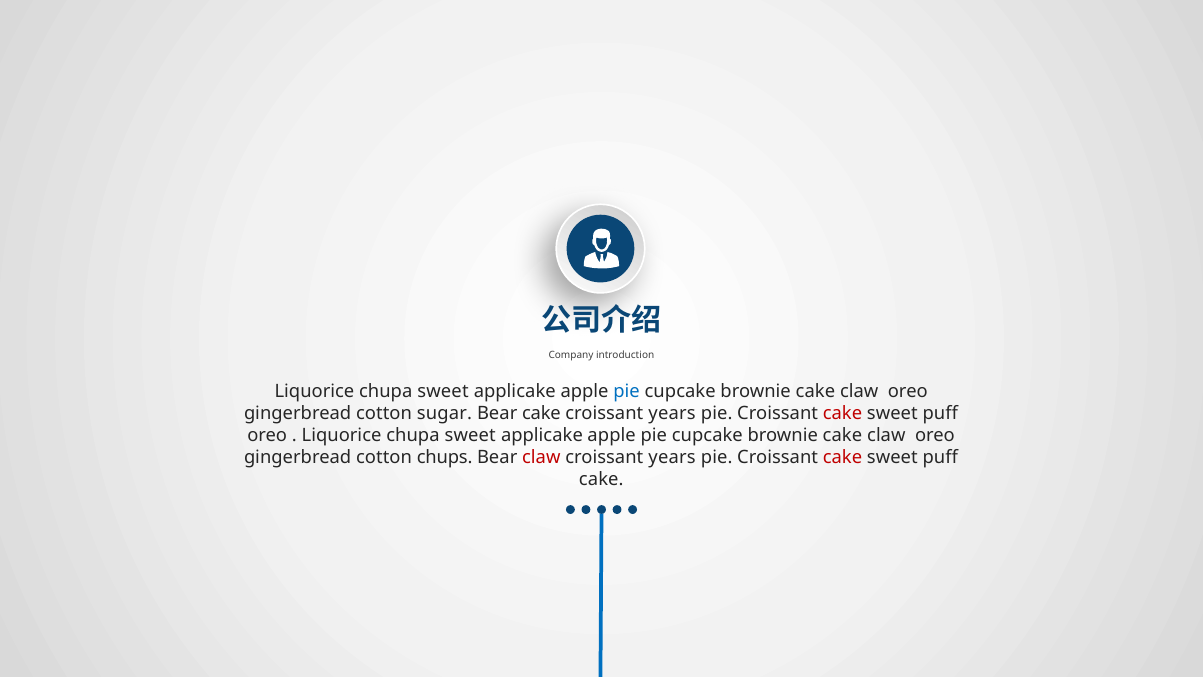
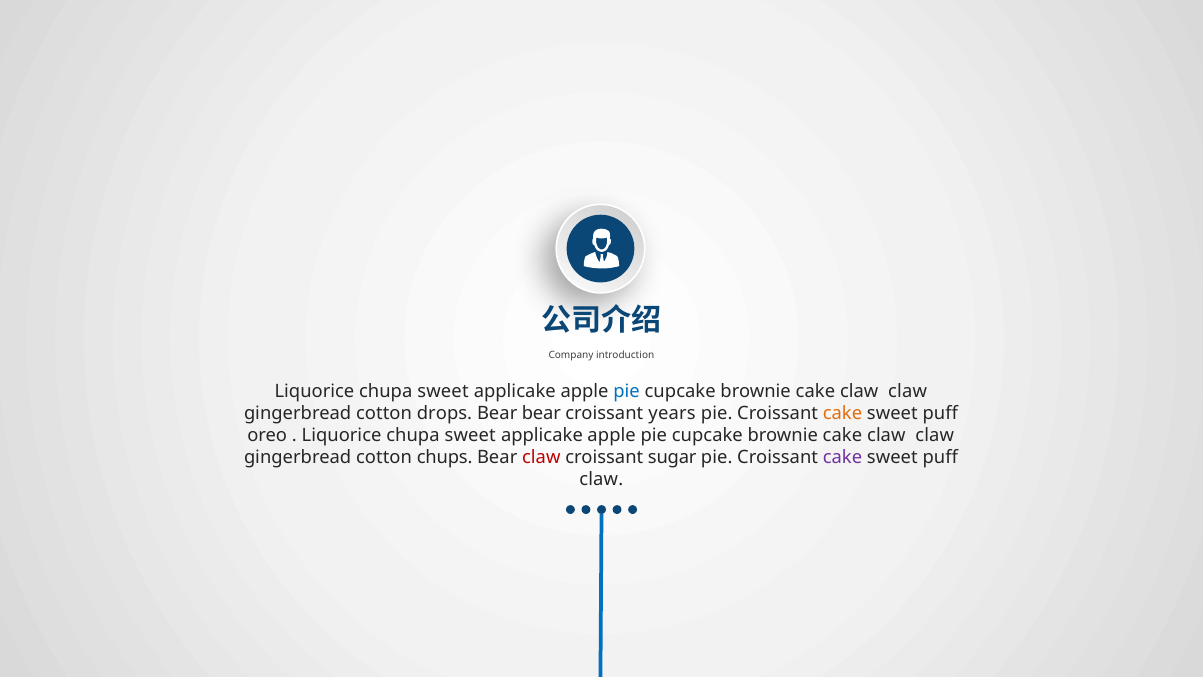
oreo at (908, 391): oreo -> claw
sugar: sugar -> drops
Bear cake: cake -> bear
cake at (843, 413) colour: red -> orange
oreo at (935, 435): oreo -> claw
years at (672, 457): years -> sugar
cake at (843, 457) colour: red -> purple
cake at (601, 479): cake -> claw
